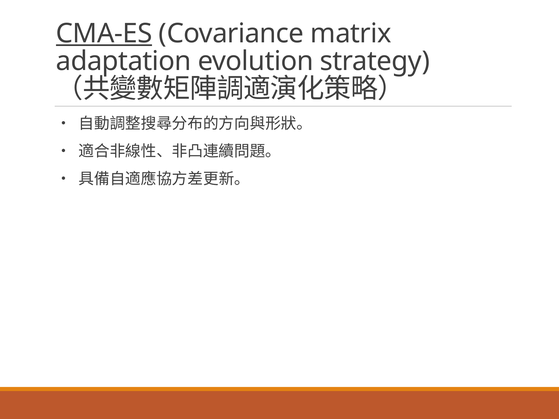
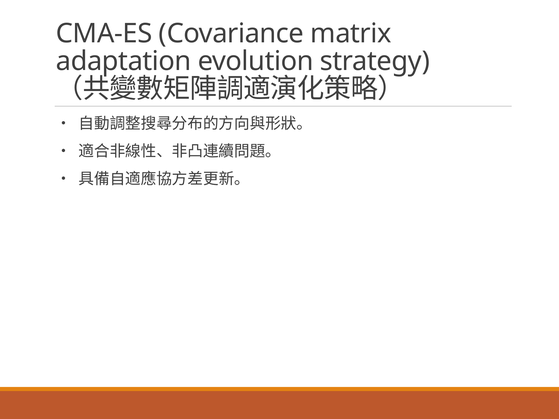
CMA-ES underline: present -> none
